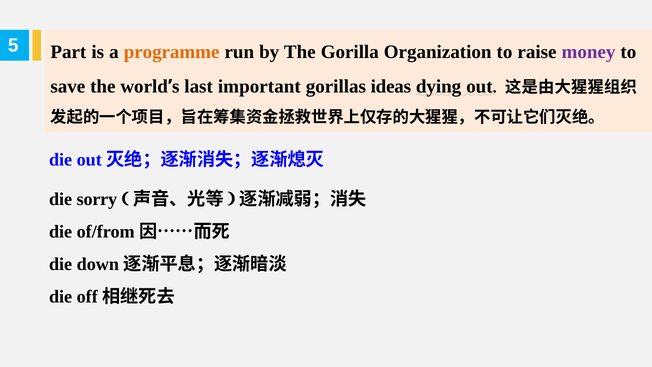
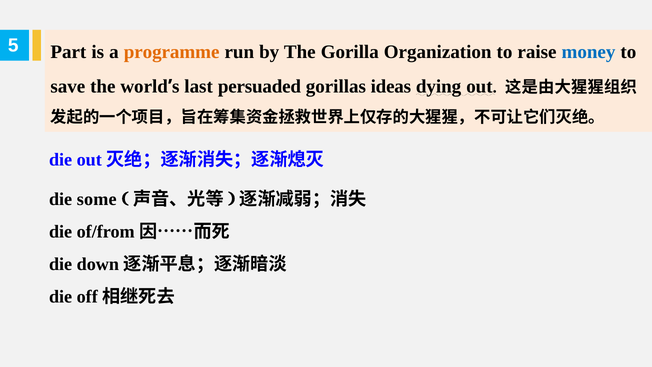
money colour: purple -> blue
important: important -> persuaded
sorry: sorry -> some
